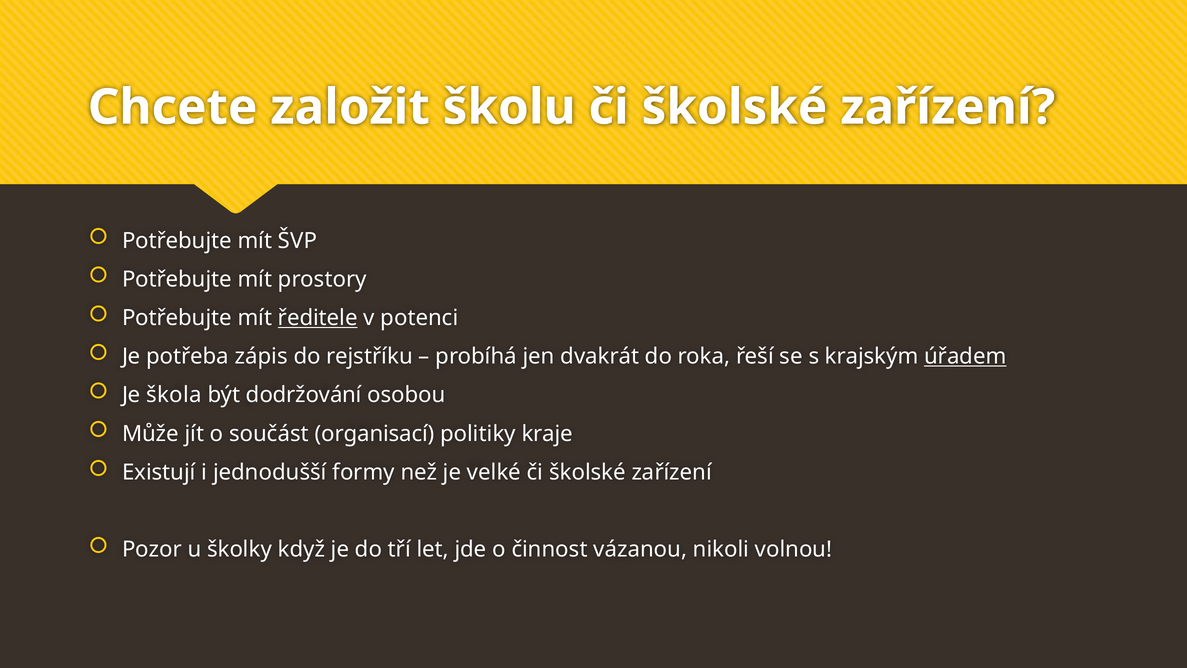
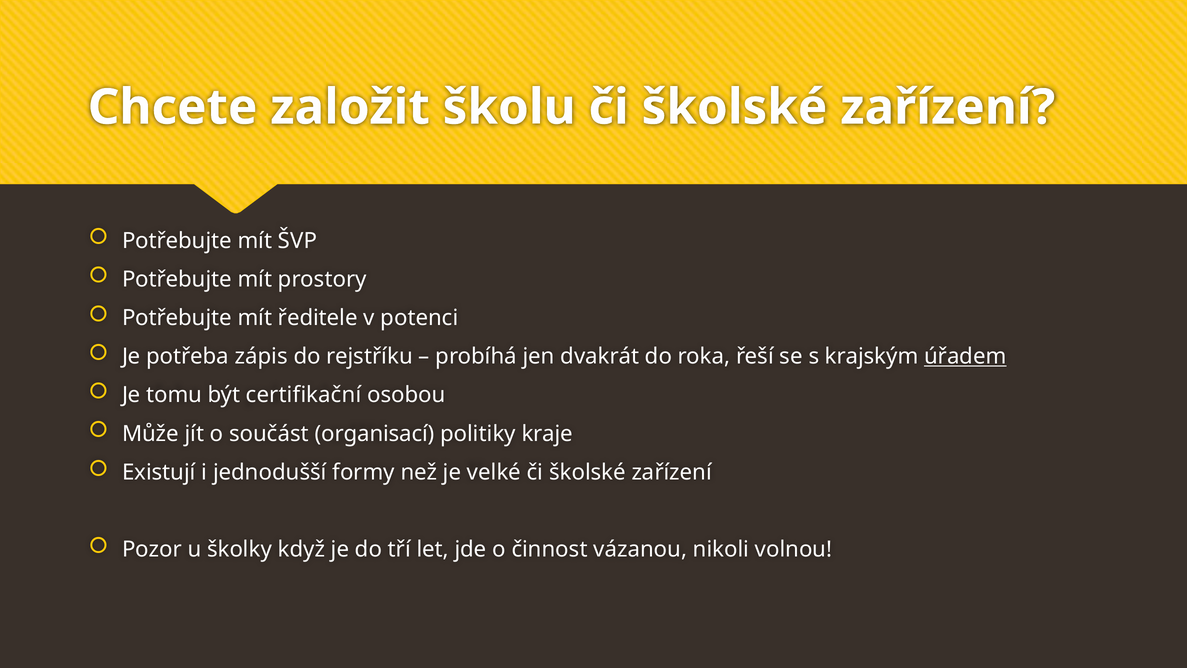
ředitele underline: present -> none
škola: škola -> tomu
dodržování: dodržování -> certifikační
